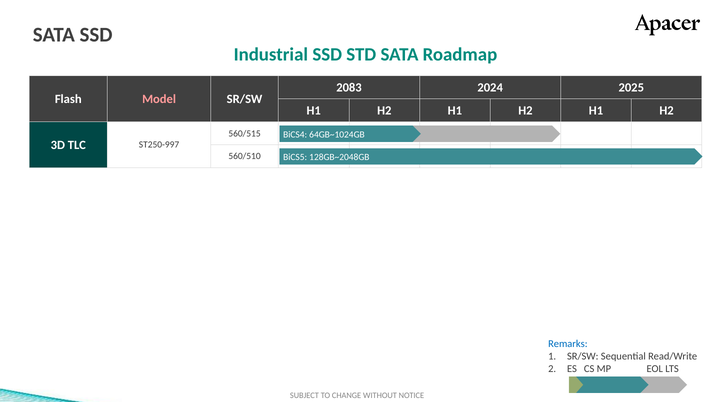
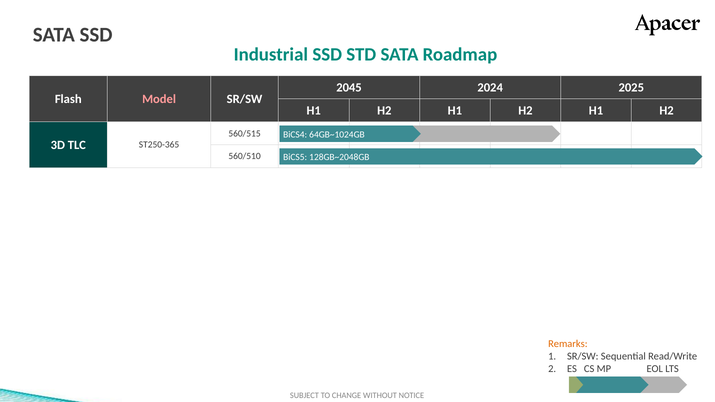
2083: 2083 -> 2045
ST250-997: ST250-997 -> ST250-365
Remarks colour: blue -> orange
